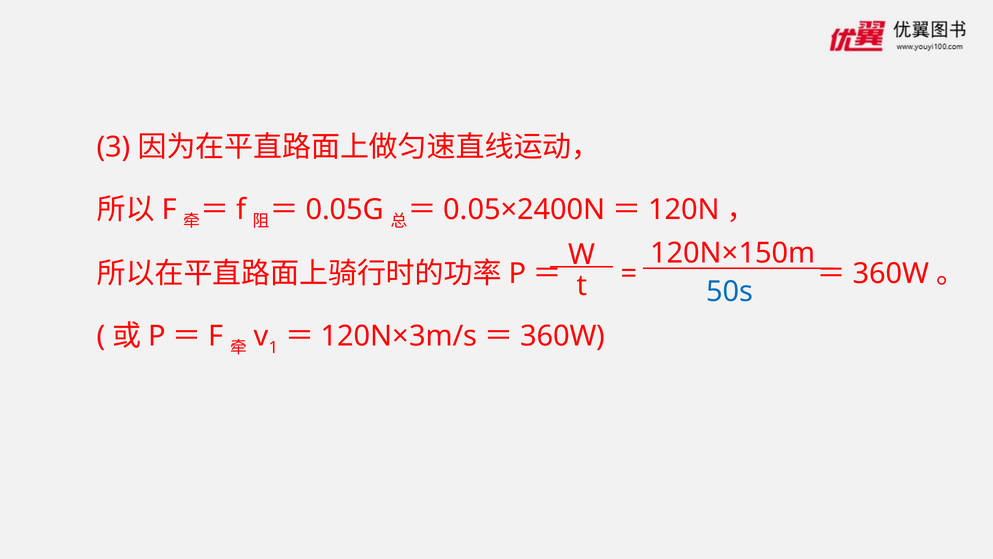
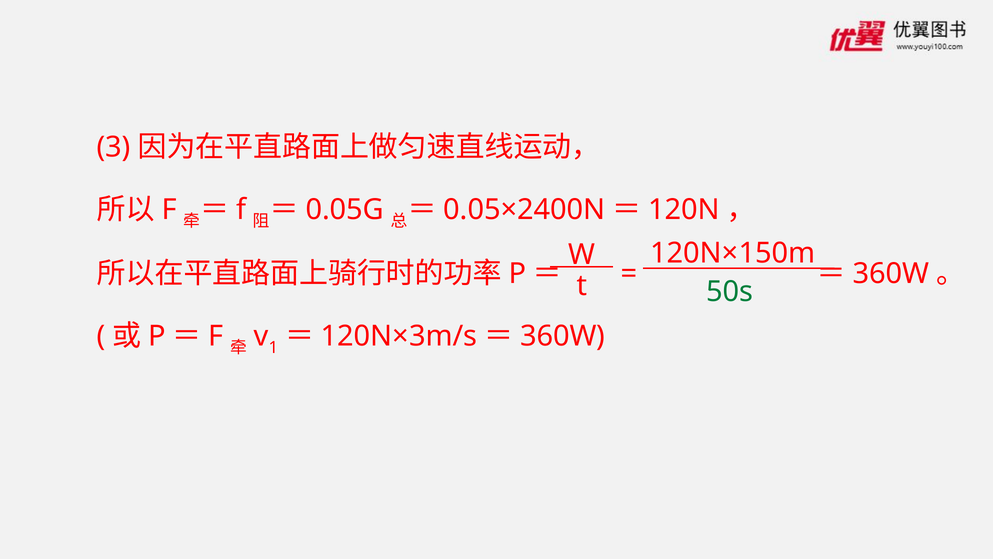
50s colour: blue -> green
